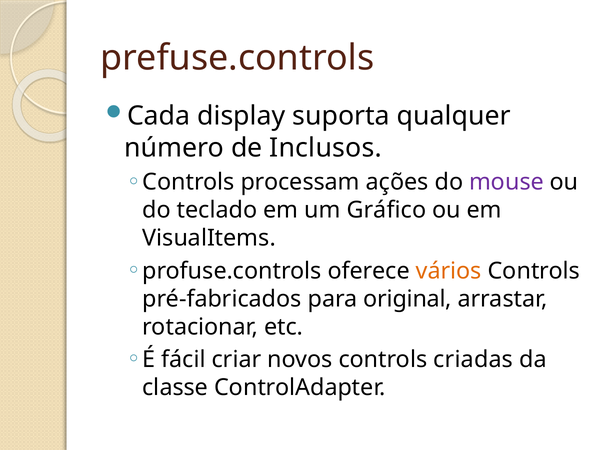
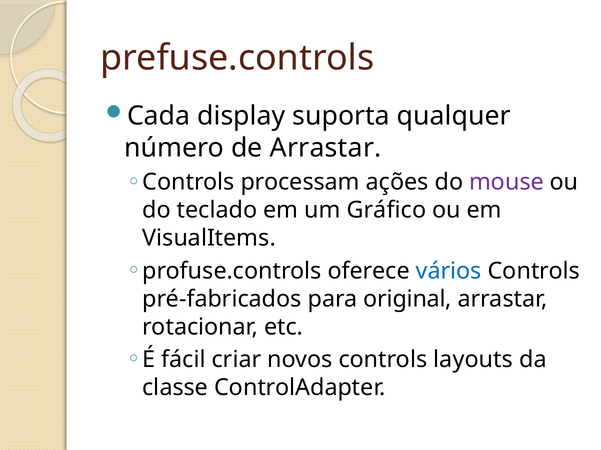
de Inclusos: Inclusos -> Arrastar
vários colour: orange -> blue
criadas: criadas -> layouts
